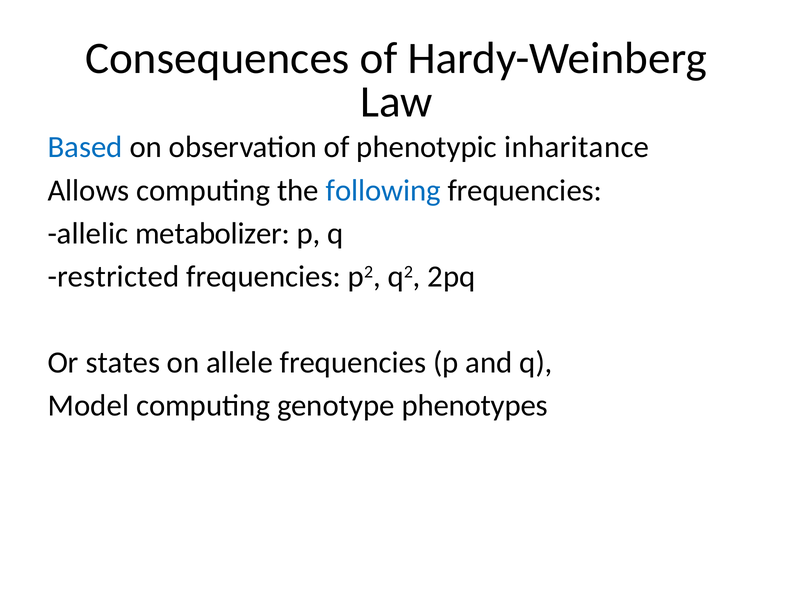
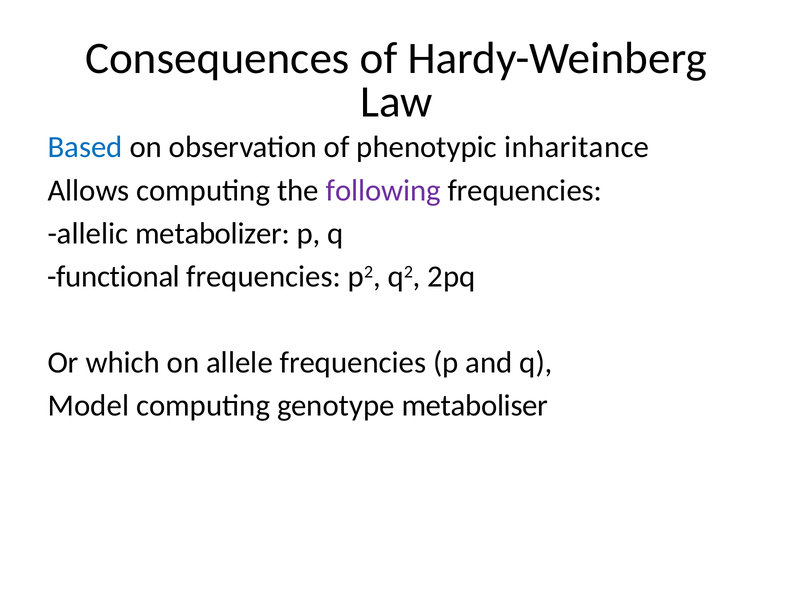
following colour: blue -> purple
restricted: restricted -> functional
states: states -> which
phenotypes: phenotypes -> metaboliser
